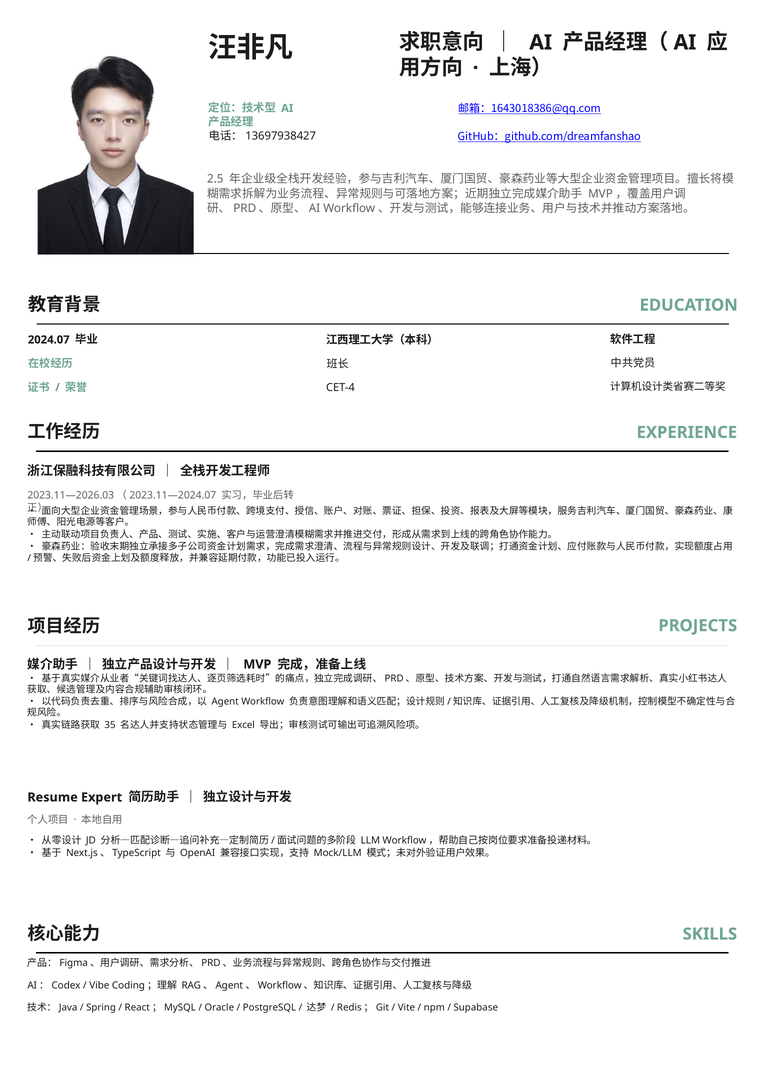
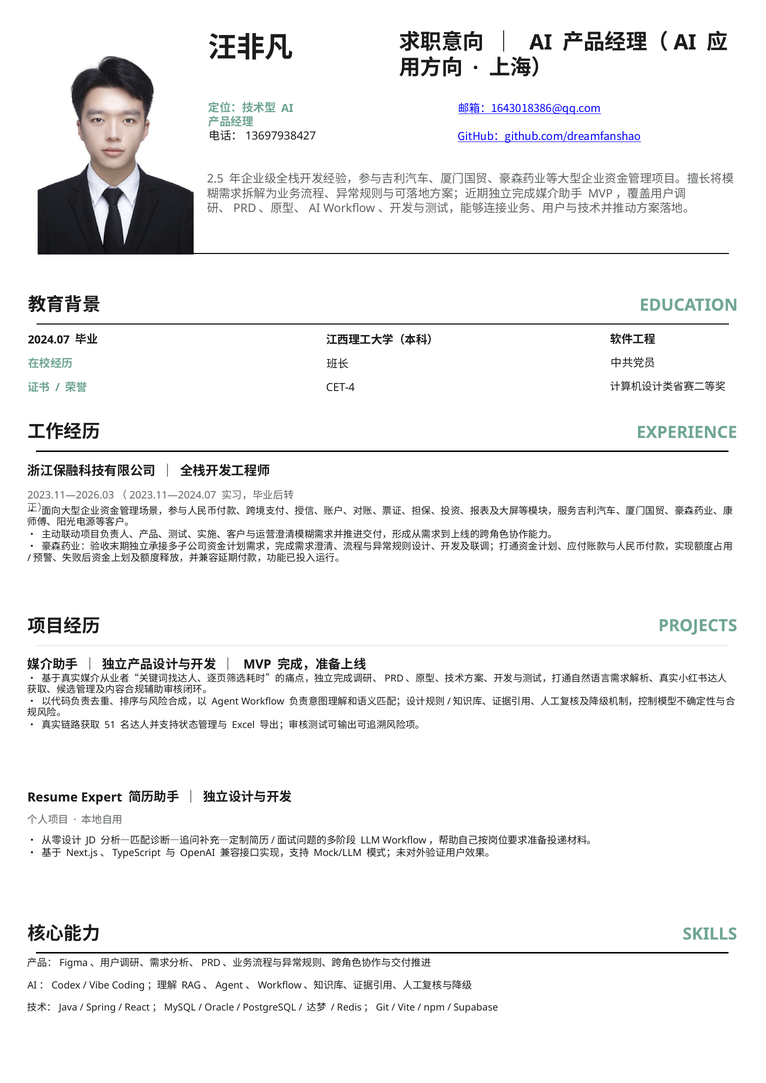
35: 35 -> 51
